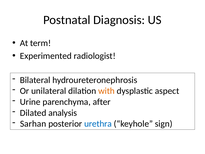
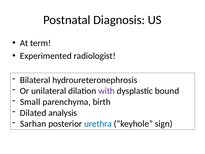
with colour: orange -> purple
aspect: aspect -> bound
Urine: Urine -> Small
after: after -> birth
